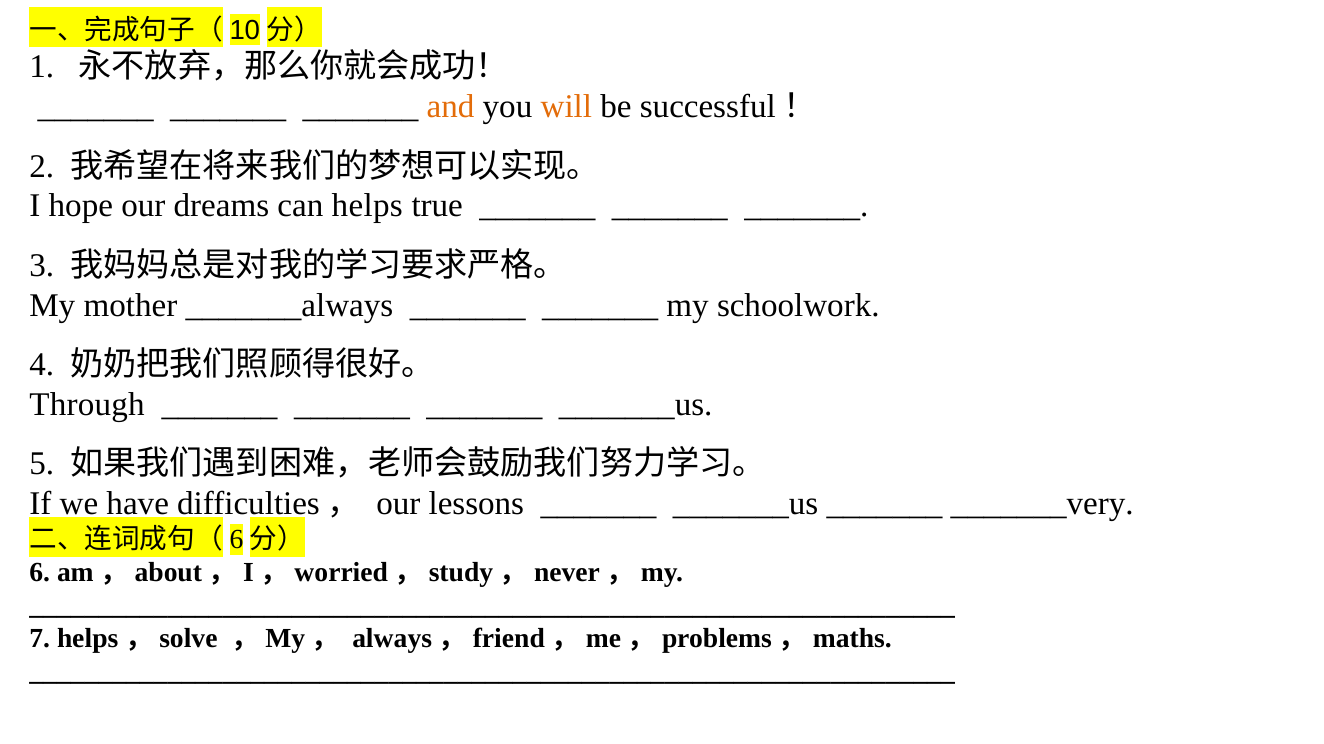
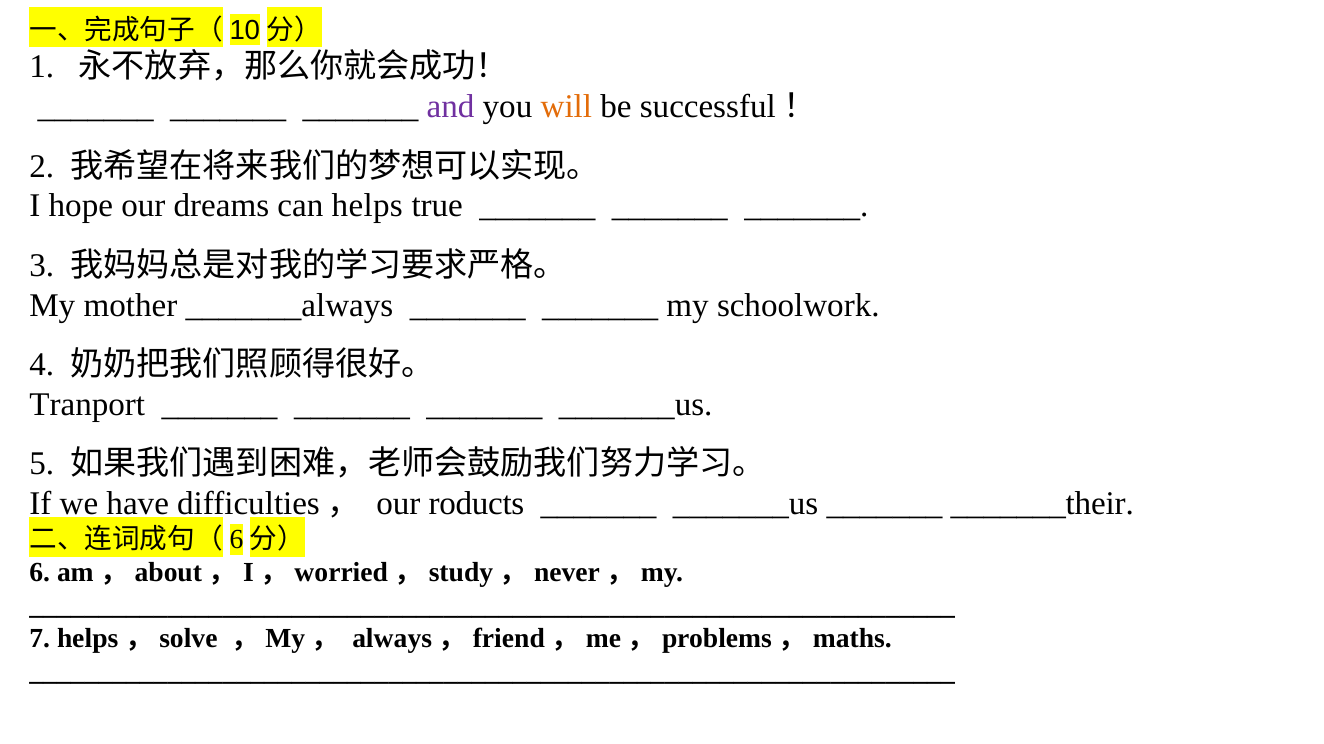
and colour: orange -> purple
Through: Through -> Tranport
lessons: lessons -> roducts
_______very: _______very -> _______their
